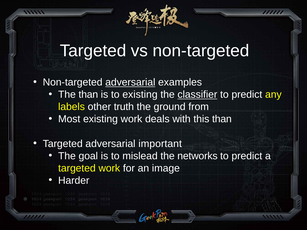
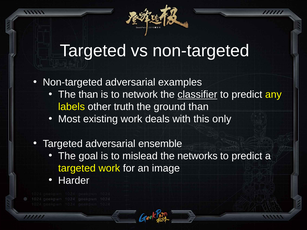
adversarial at (130, 82) underline: present -> none
to existing: existing -> network
ground from: from -> than
this than: than -> only
important: important -> ensemble
